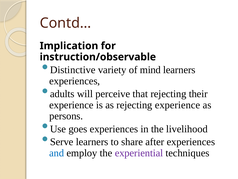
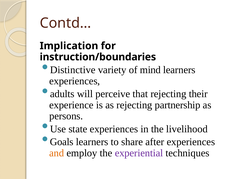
instruction/observable: instruction/observable -> instruction/boundaries
rejecting experience: experience -> partnership
goes: goes -> state
Serve: Serve -> Goals
and colour: blue -> orange
